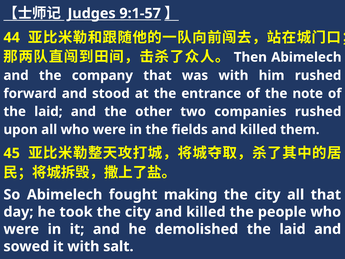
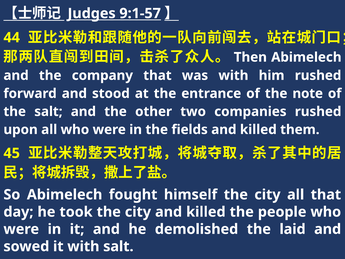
laid at (48, 111): laid -> salt
making: making -> himself
